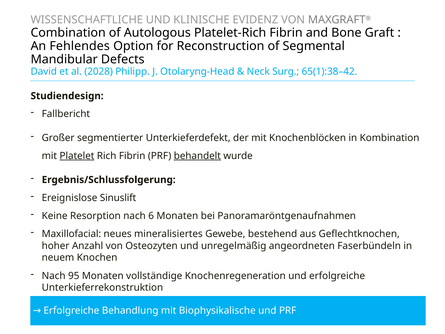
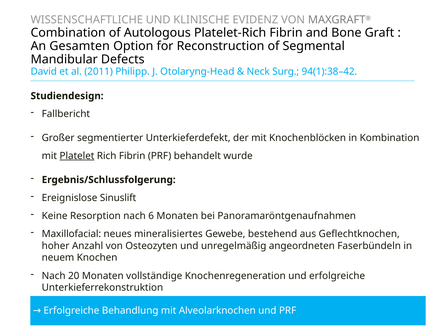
Fehlendes: Fehlendes -> Gesamten
2028: 2028 -> 2011
65(1):38–42: 65(1):38–42 -> 94(1):38–42
behandelt underline: present -> none
95: 95 -> 20
Biophysikalische: Biophysikalische -> Alveolarknochen
